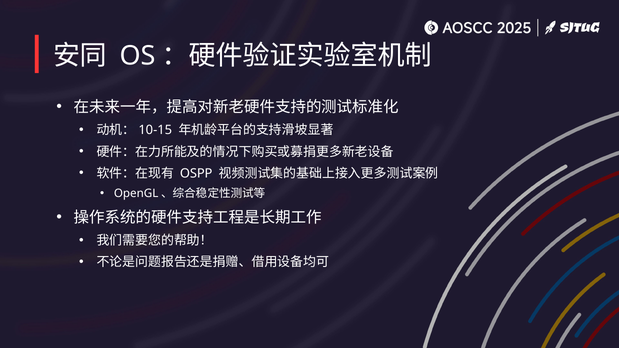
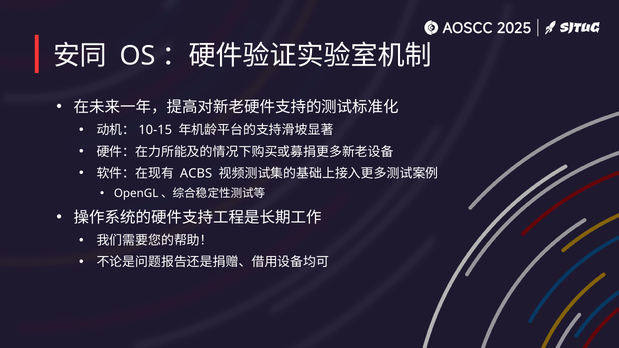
OSPP: OSPP -> ACBS
